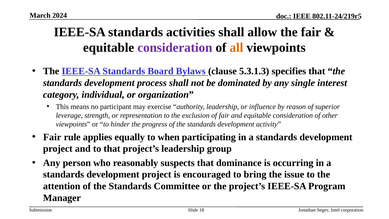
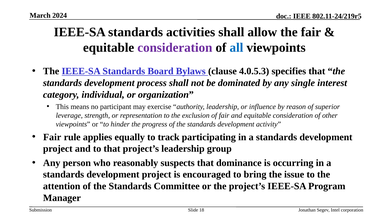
all colour: orange -> blue
5.3.1.3: 5.3.1.3 -> 4.0.5.3
when: when -> track
